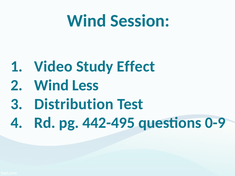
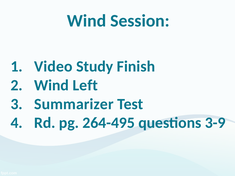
Effect: Effect -> Finish
Less: Less -> Left
Distribution: Distribution -> Summarizer
442-495: 442-495 -> 264-495
0-9: 0-9 -> 3-9
